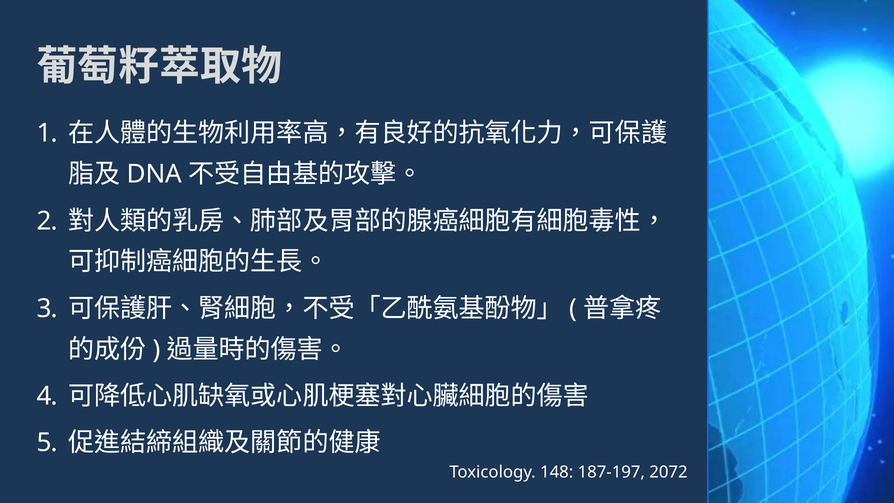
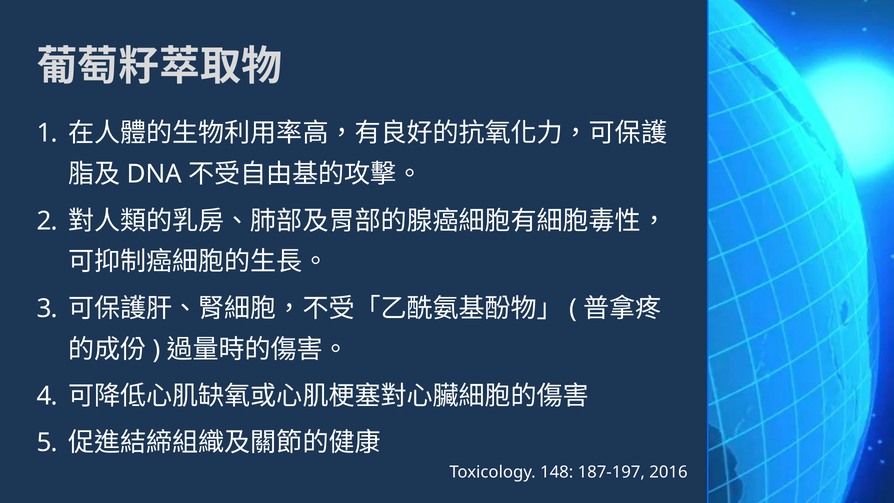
2072: 2072 -> 2016
